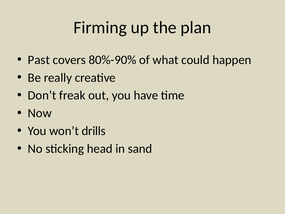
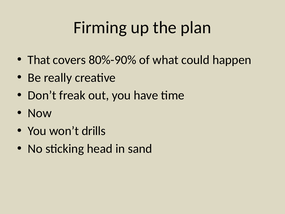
Past: Past -> That
